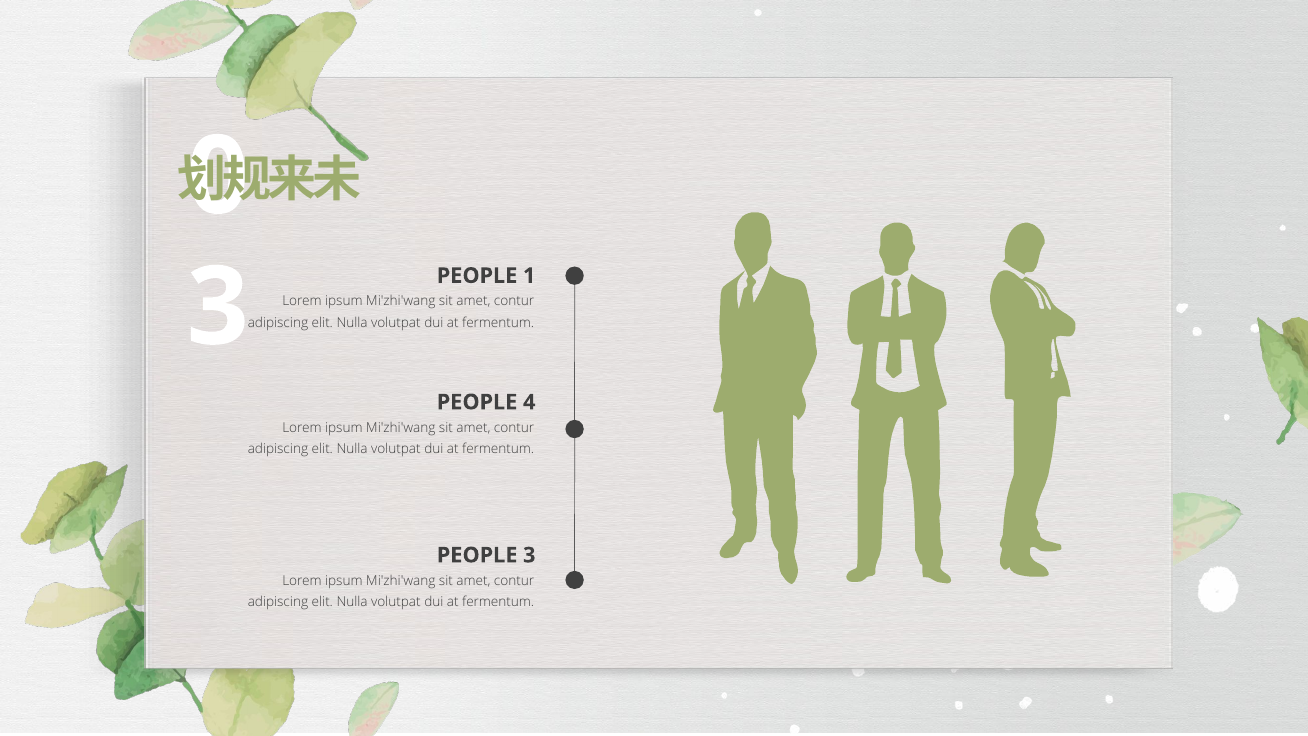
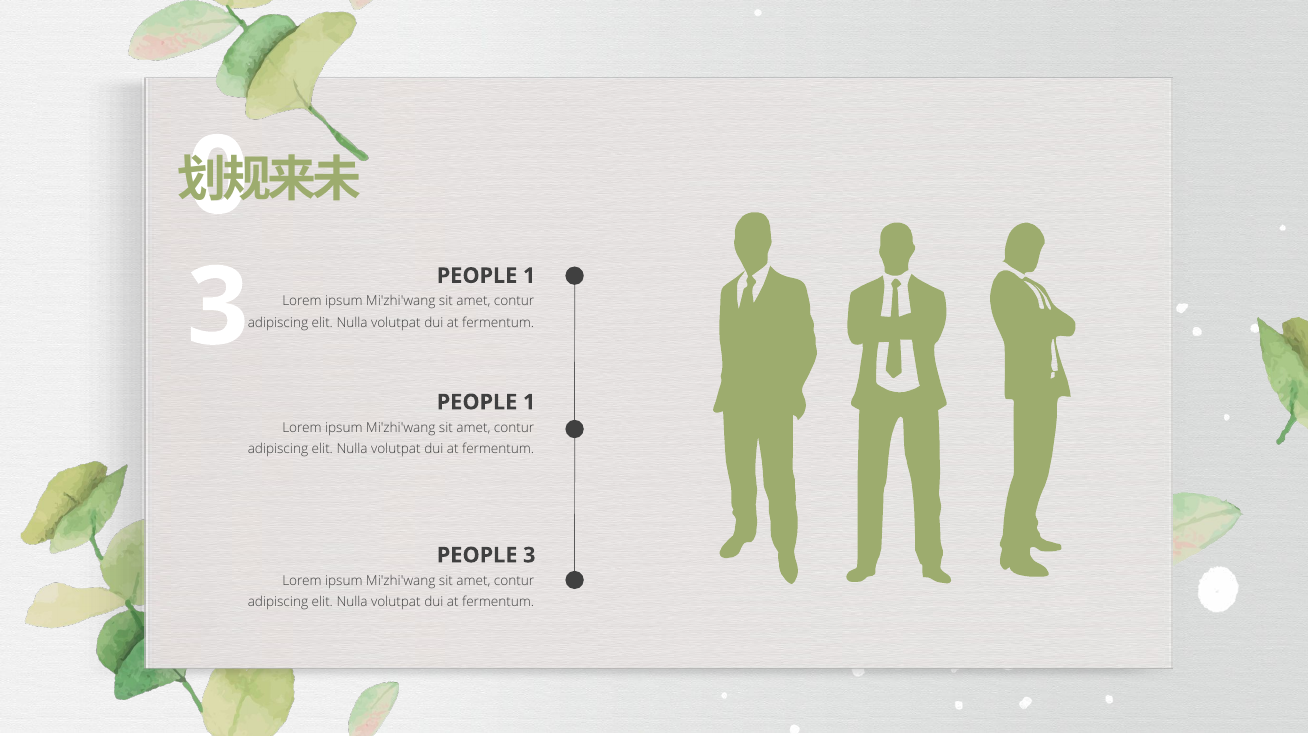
4 at (529, 402): 4 -> 1
